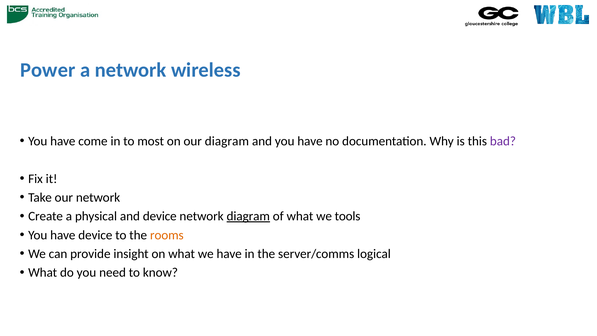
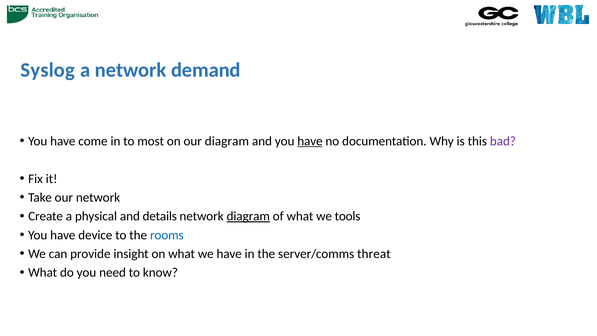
Power: Power -> Syslog
wireless: wireless -> demand
have at (310, 141) underline: none -> present
and device: device -> details
rooms colour: orange -> blue
logical: logical -> threat
